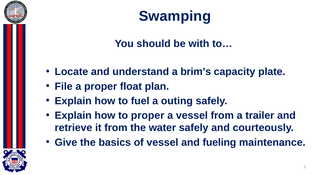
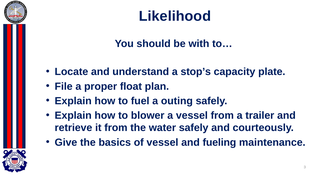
Swamping: Swamping -> Likelihood
brim’s: brim’s -> stop’s
to proper: proper -> blower
